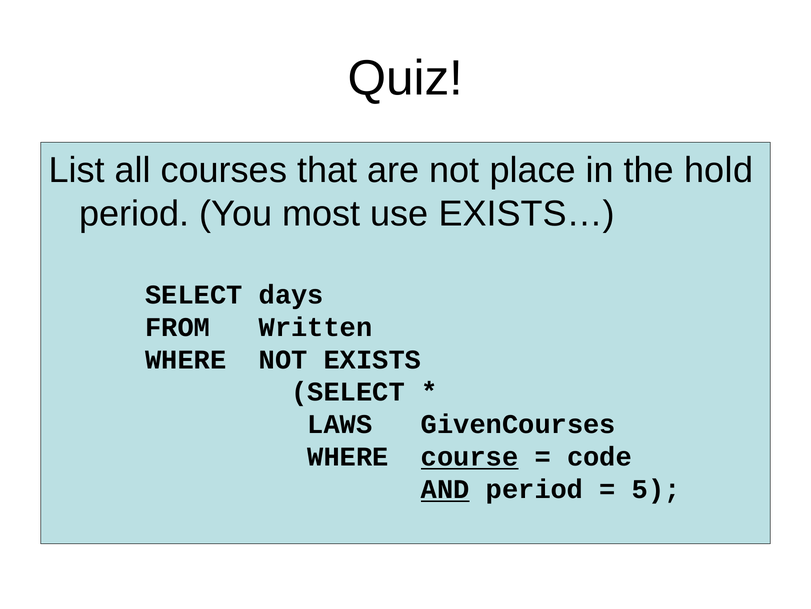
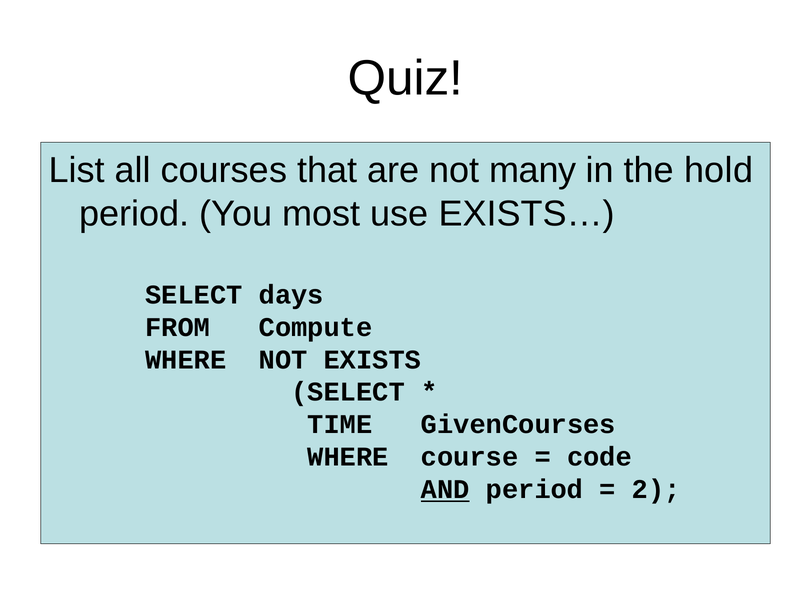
place: place -> many
Written: Written -> Compute
LAWS: LAWS -> TIME
course underline: present -> none
5: 5 -> 2
